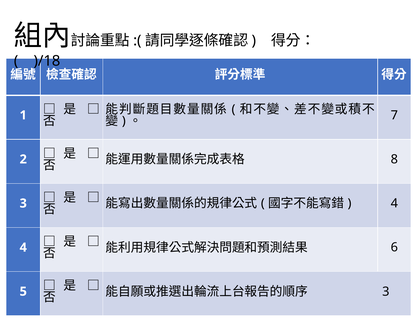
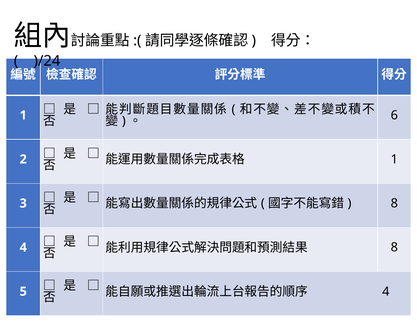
)/18: )/18 -> )/24
7: 7 -> 6
8 at (394, 159): 8 -> 1
4 at (394, 203): 4 -> 8
6 at (394, 247): 6 -> 8
3 at (386, 291): 3 -> 4
